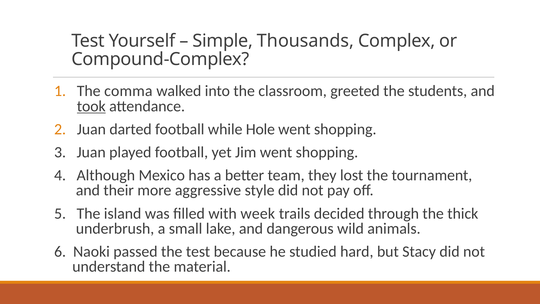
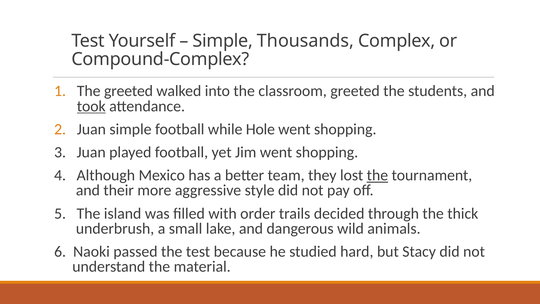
The comma: comma -> greeted
Juan darted: darted -> simple
the at (377, 175) underline: none -> present
week: week -> order
